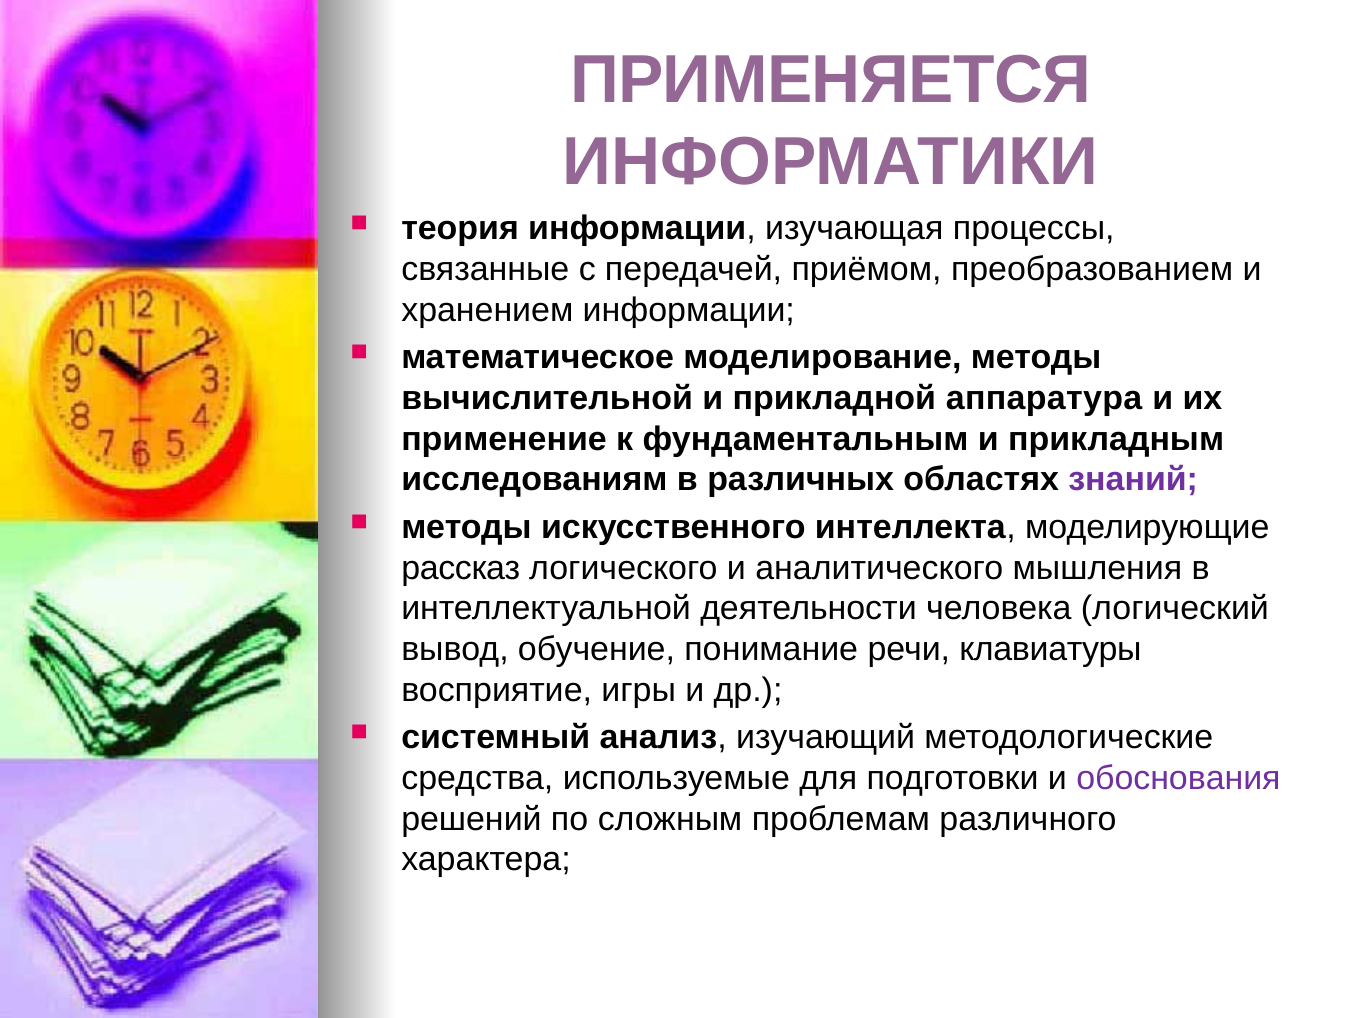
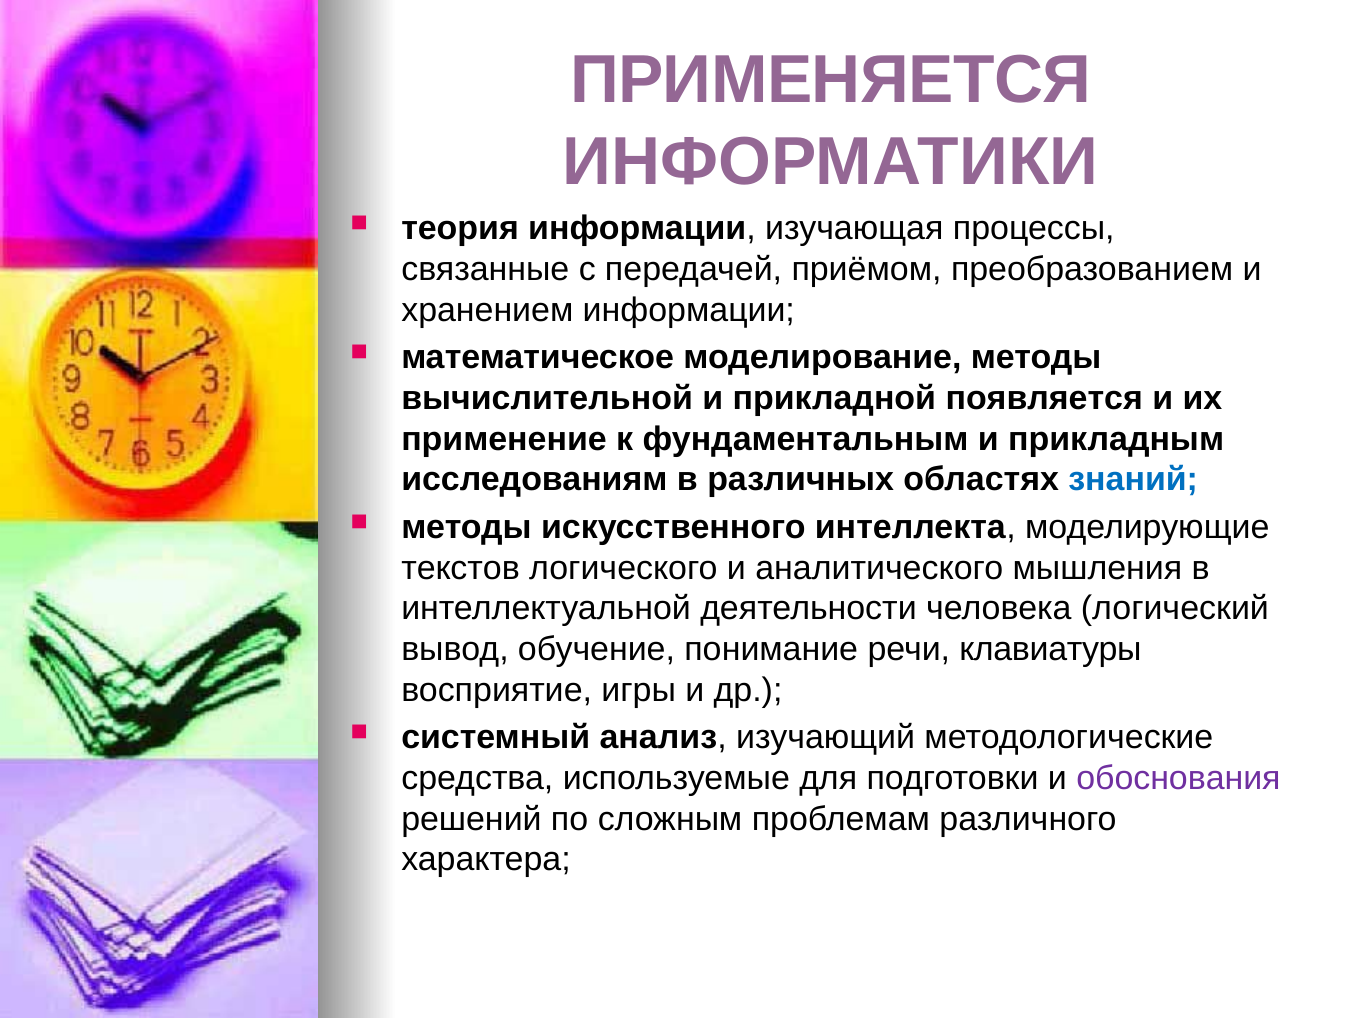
аппаратура: аппаратура -> появляется
знаний colour: purple -> blue
рассказ: рассказ -> текстов
